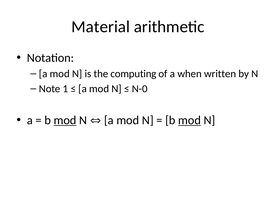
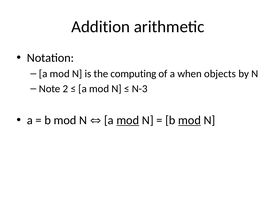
Material: Material -> Addition
written: written -> objects
1: 1 -> 2
N-0: N-0 -> N-3
mod at (65, 120) underline: present -> none
mod at (128, 120) underline: none -> present
